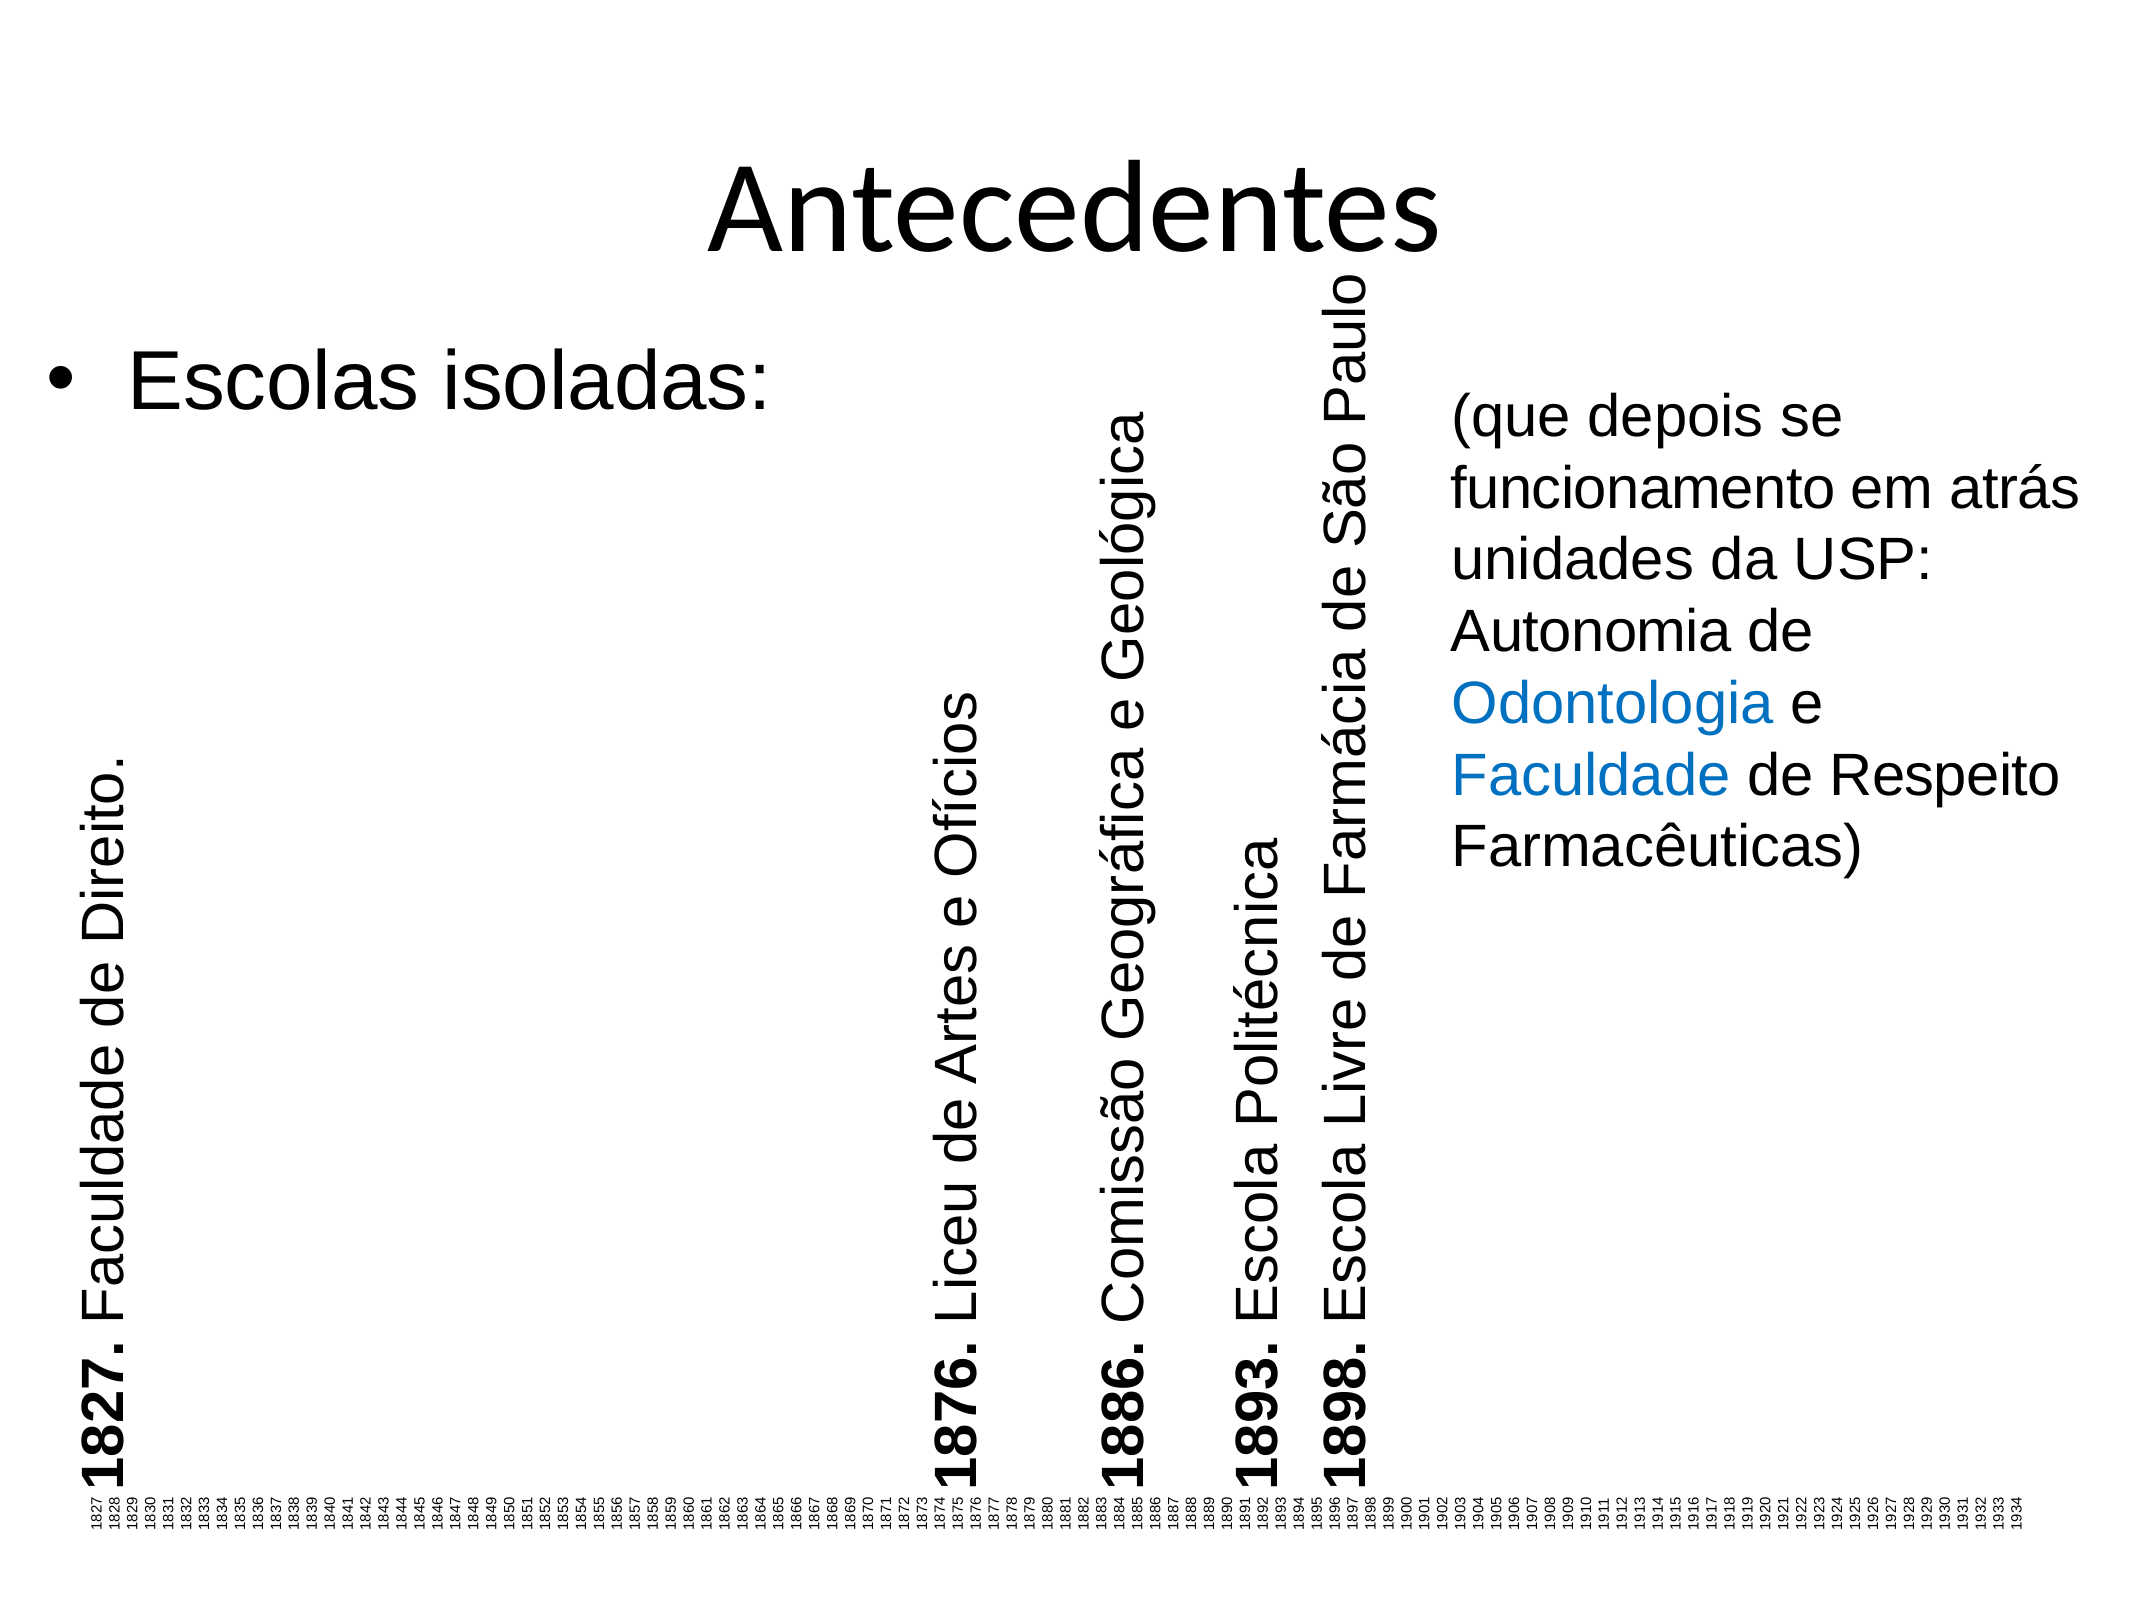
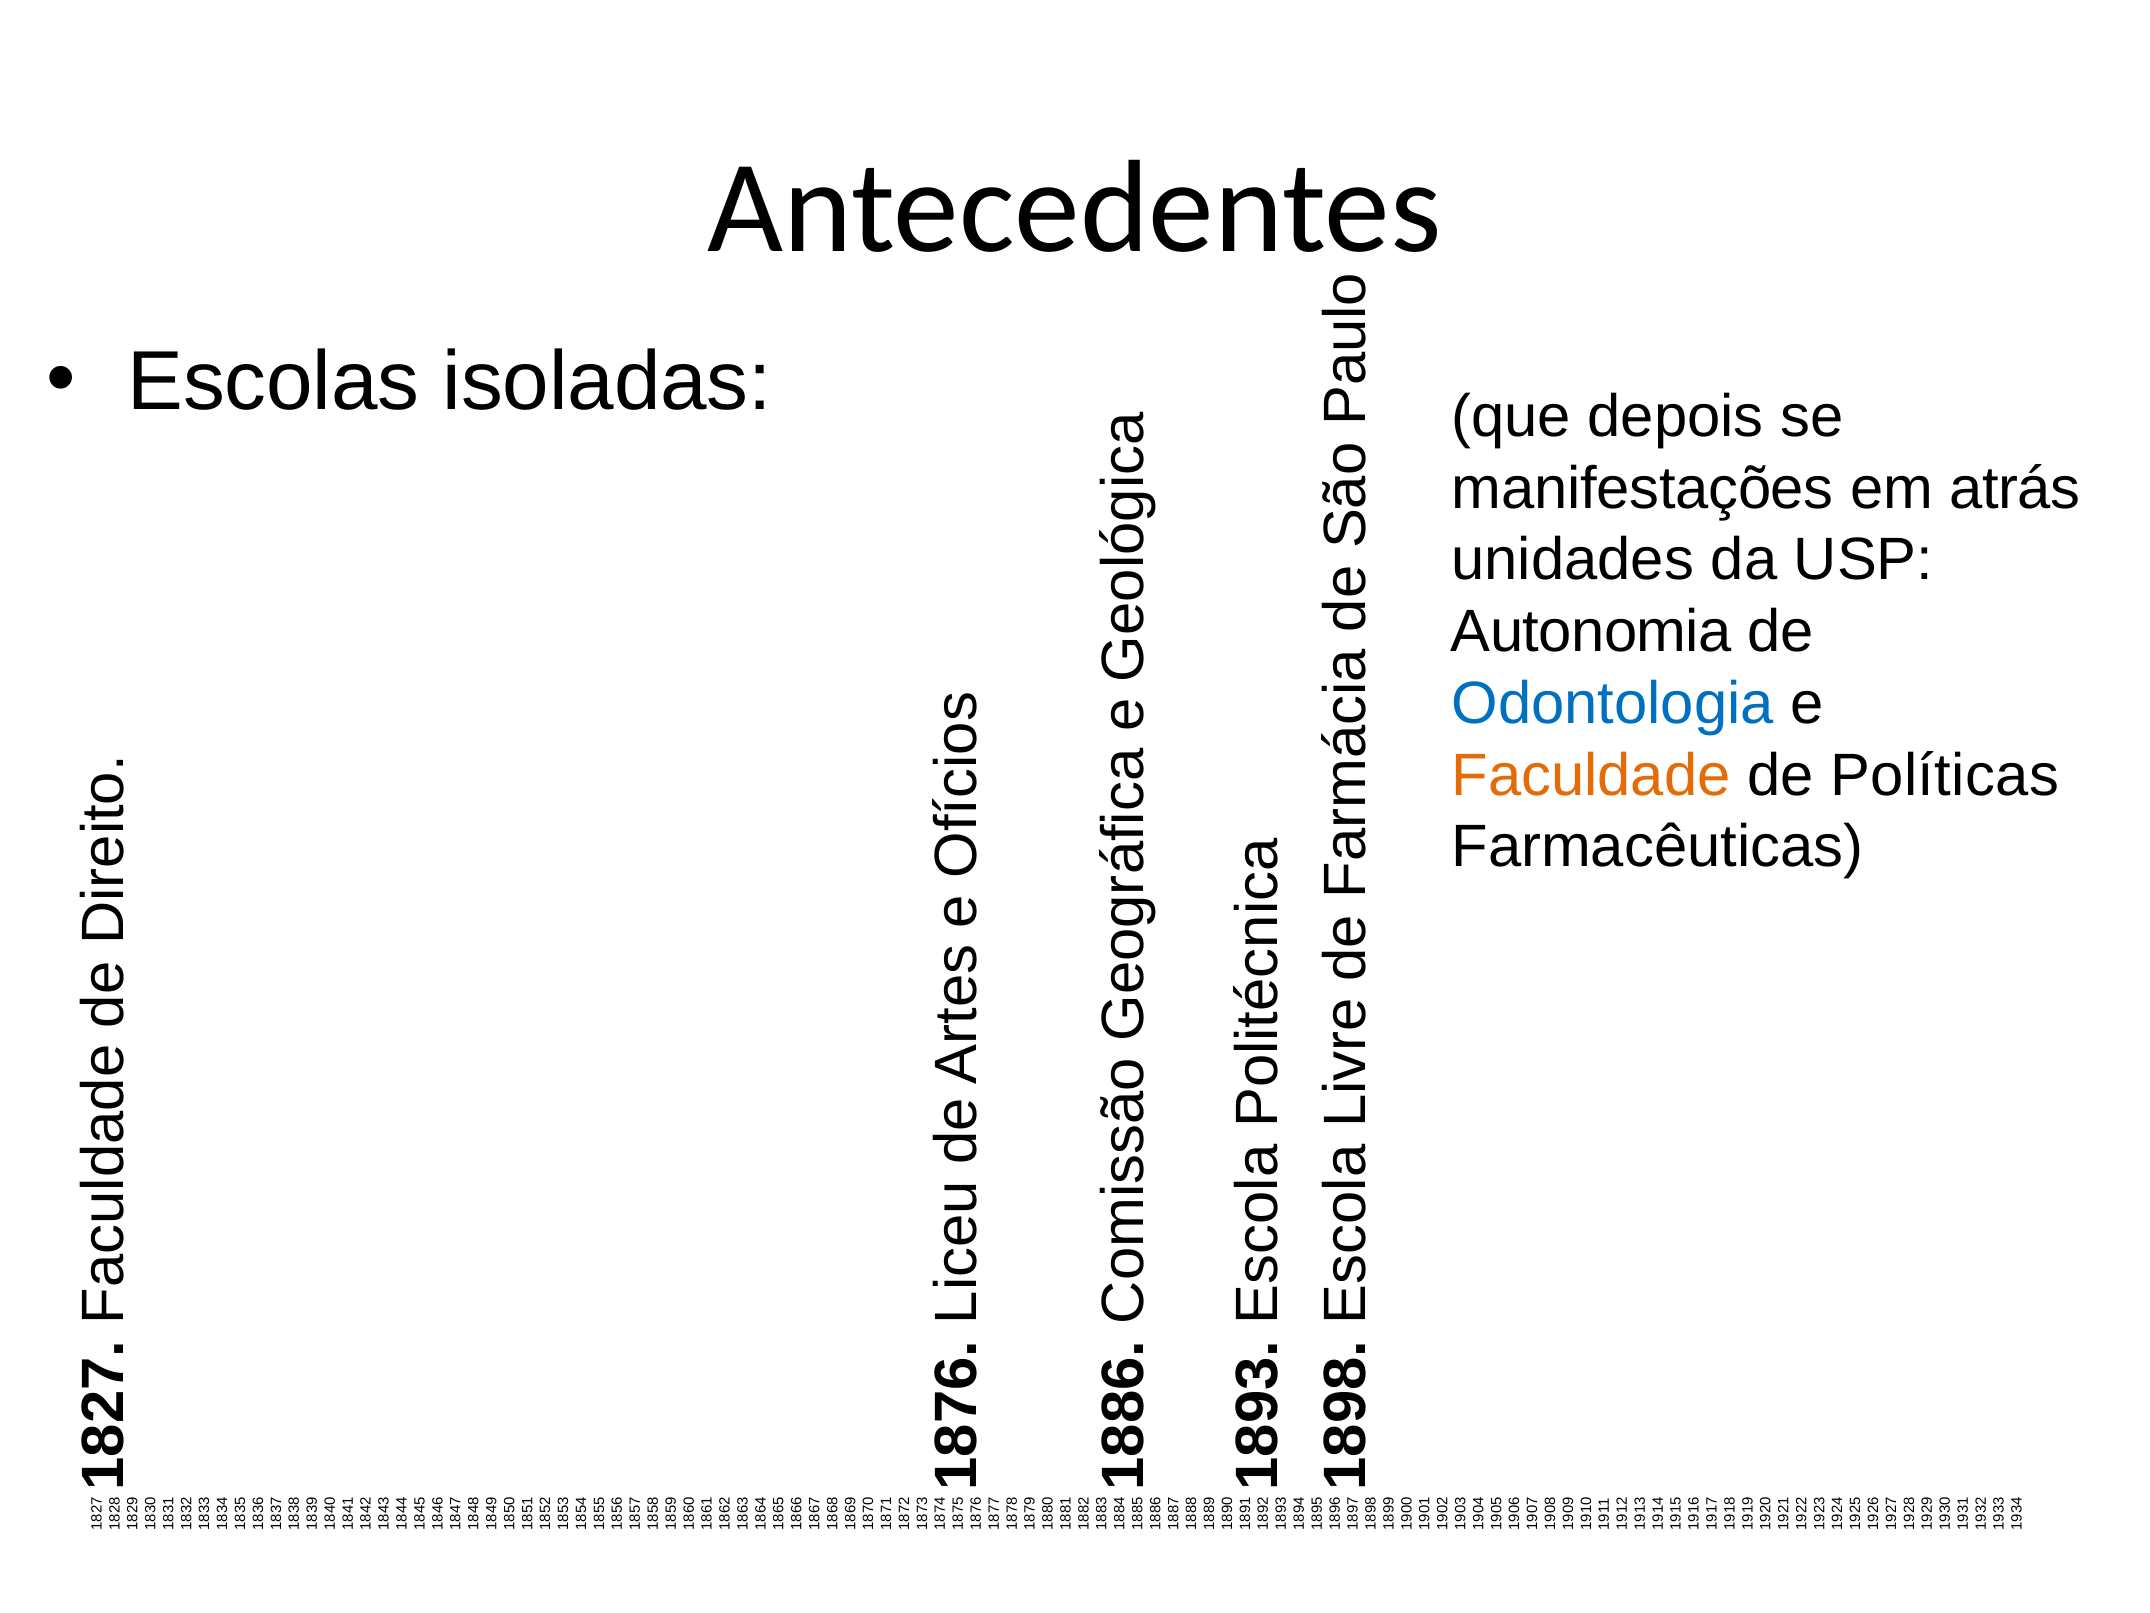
funcionamento: funcionamento -> manifestações
Faculdade colour: blue -> orange
Respeito: Respeito -> Políticas
